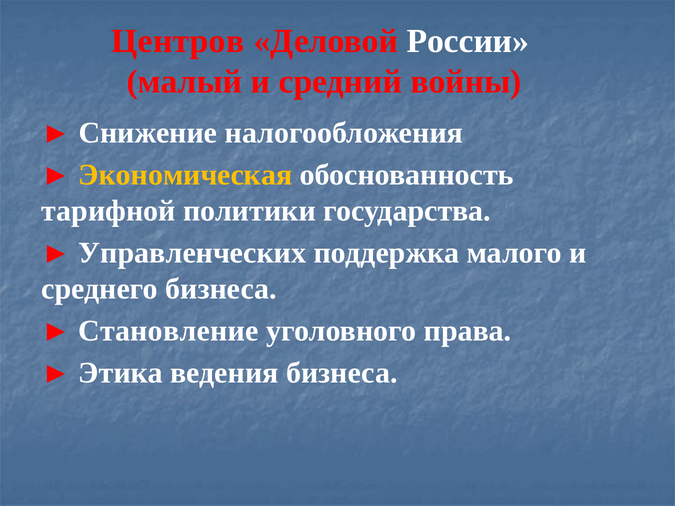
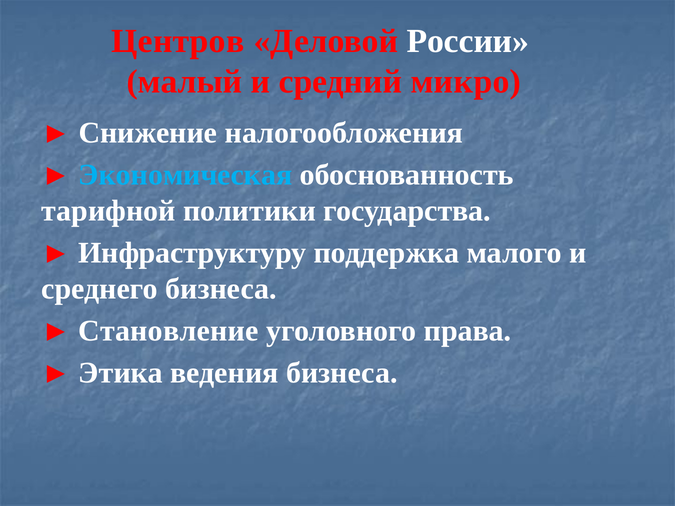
войны: войны -> микро
Экономическая colour: yellow -> light blue
Управленческих: Управленческих -> Инфраструктуру
